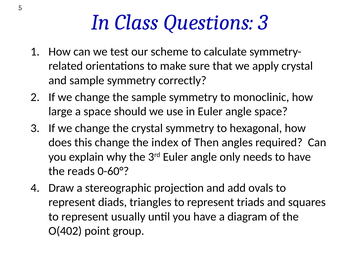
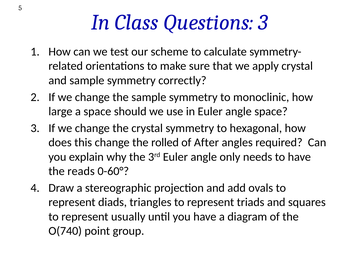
index: index -> rolled
Then: Then -> After
O(402: O(402 -> O(740
